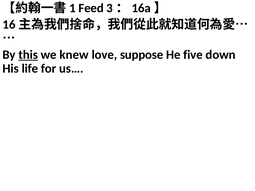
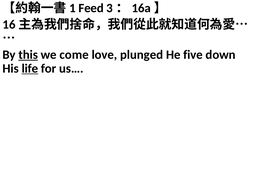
knew: knew -> come
suppose: suppose -> plunged
life underline: none -> present
